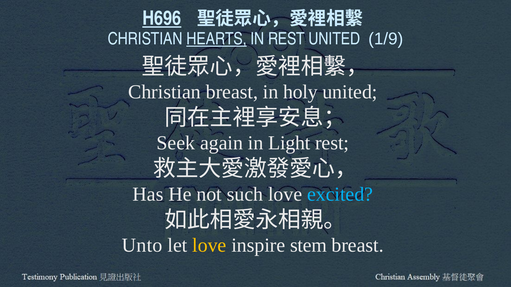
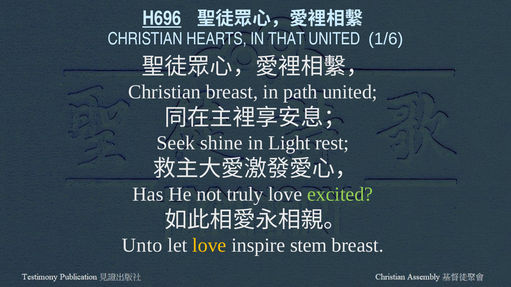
HEARTS underline: present -> none
IN REST: REST -> THAT
1/9: 1/9 -> 1/6
holy: holy -> path
again: again -> shine
such: such -> truly
excited colour: light blue -> light green
